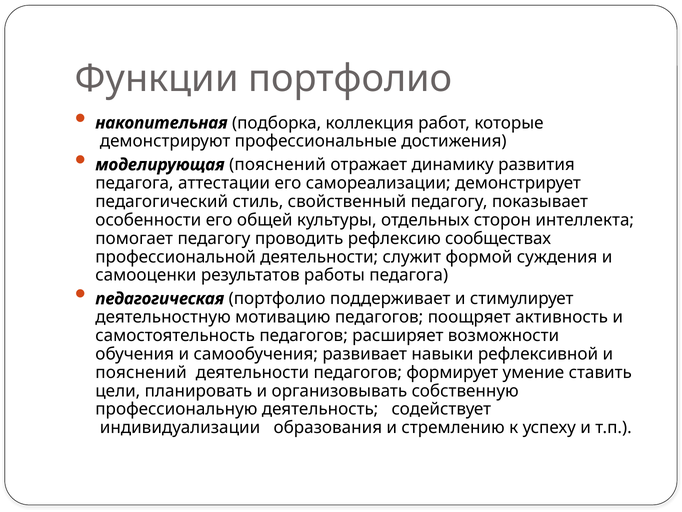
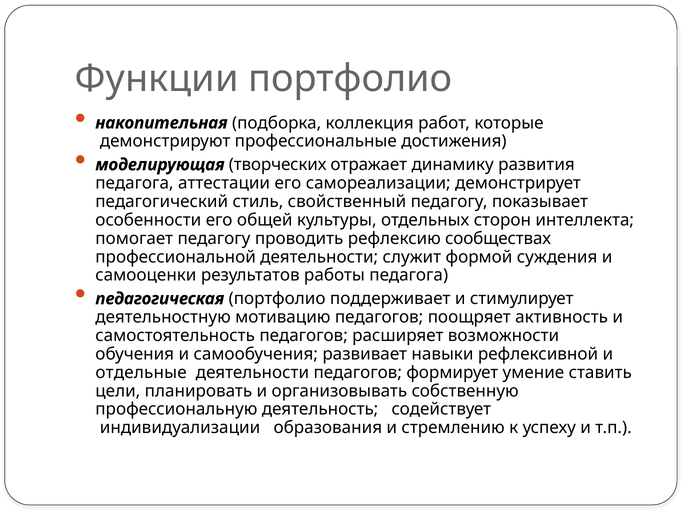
моделирующая пояснений: пояснений -> творческих
пояснений at (141, 372): пояснений -> отдельные
